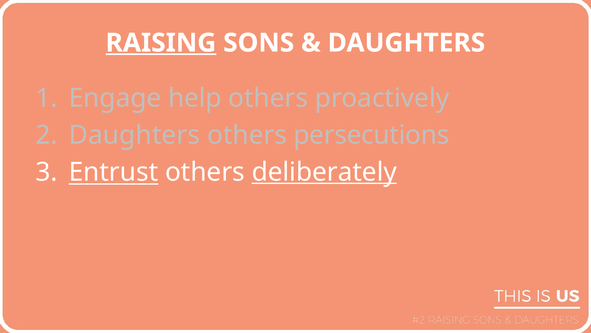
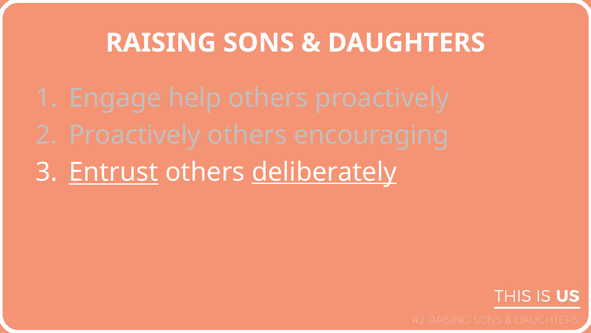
RAISING underline: present -> none
Daughters at (134, 135): Daughters -> Proactively
persecutions: persecutions -> encouraging
